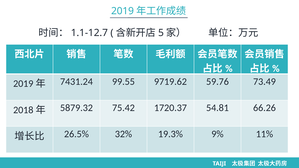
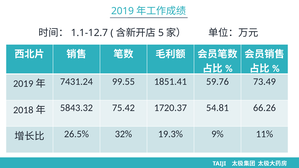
9719.62: 9719.62 -> 1851.41
5879.32: 5879.32 -> 5843.32
